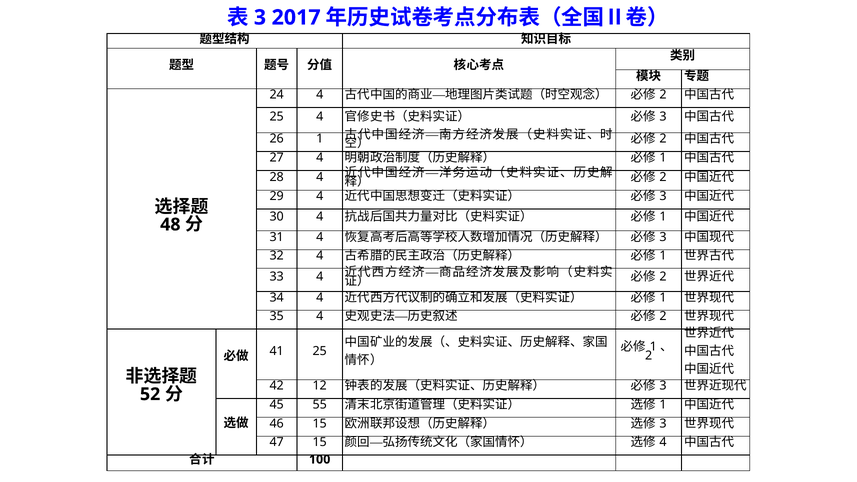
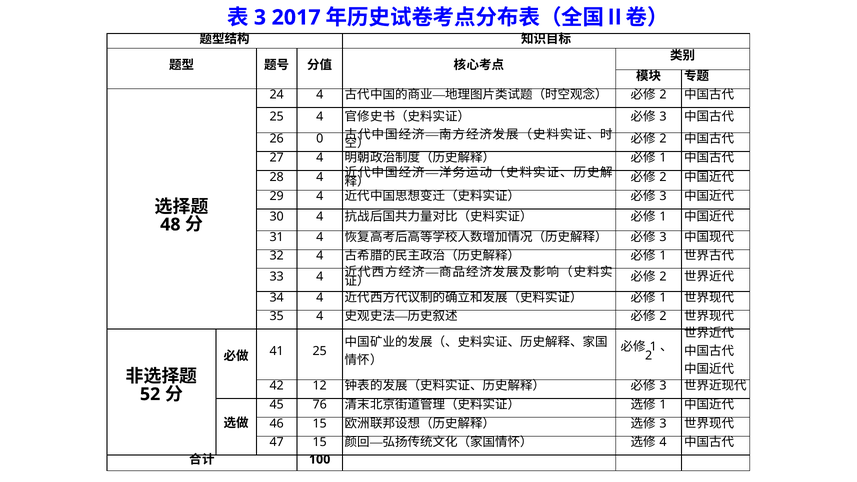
26 1: 1 -> 0
55: 55 -> 76
